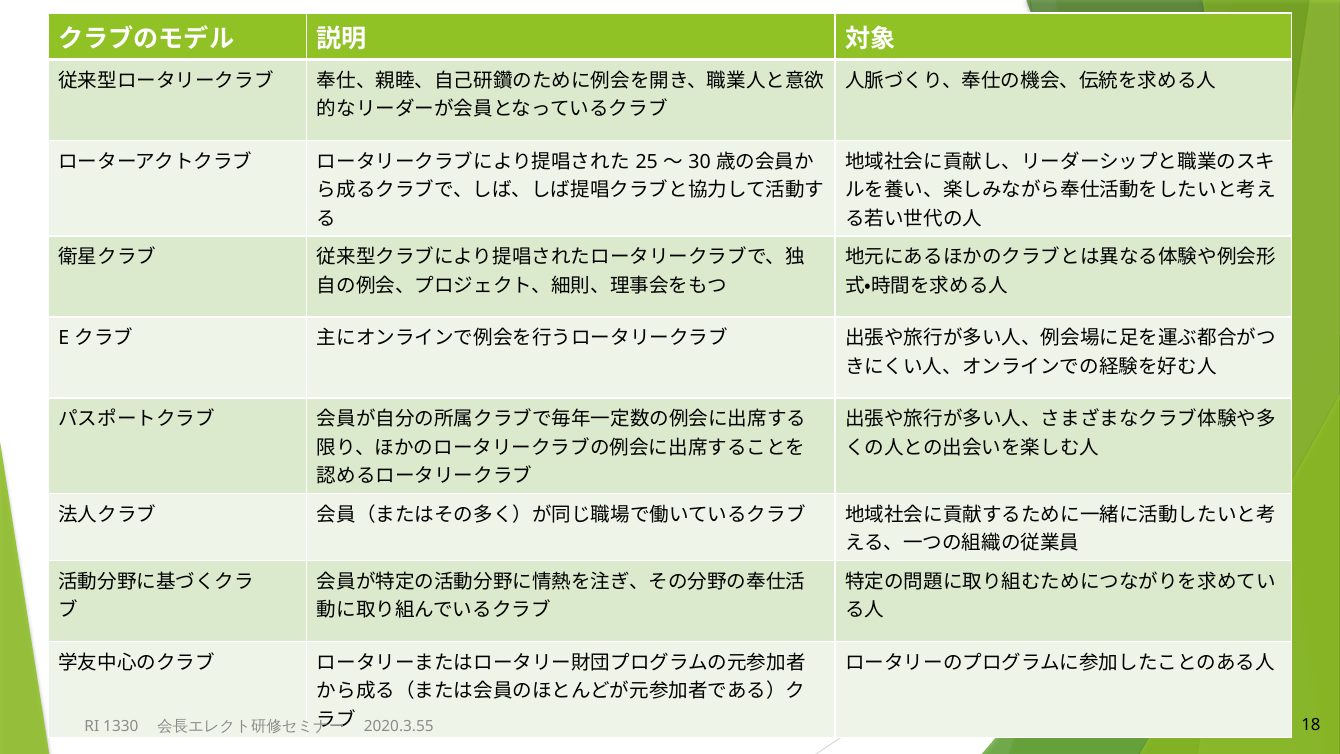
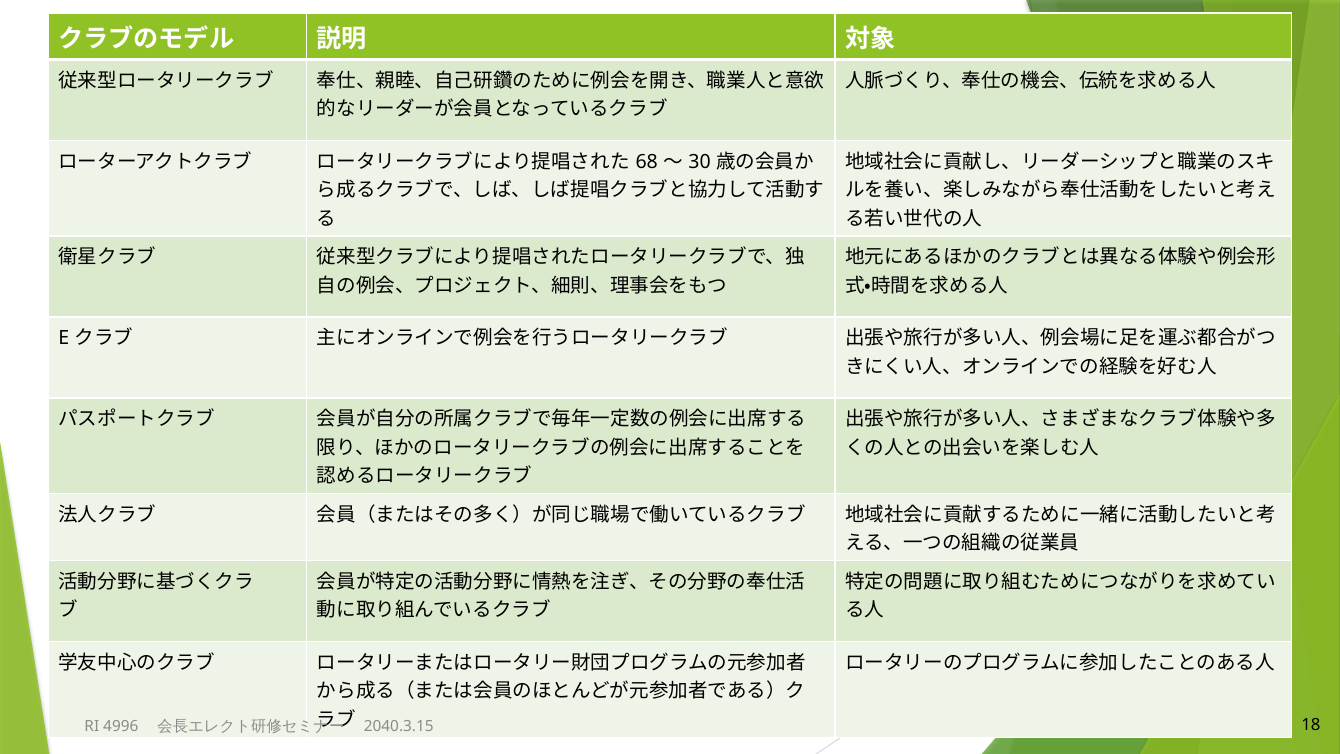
25: 25 -> 68
1330: 1330 -> 4996
2020.3.55: 2020.3.55 -> 2040.3.15
